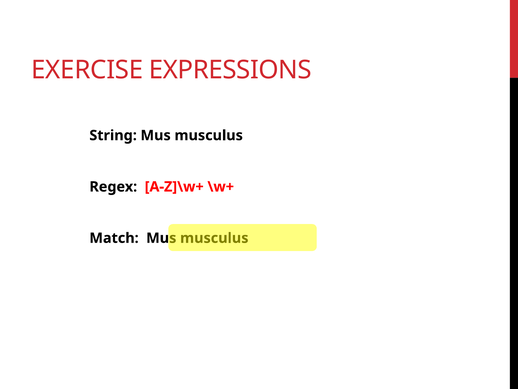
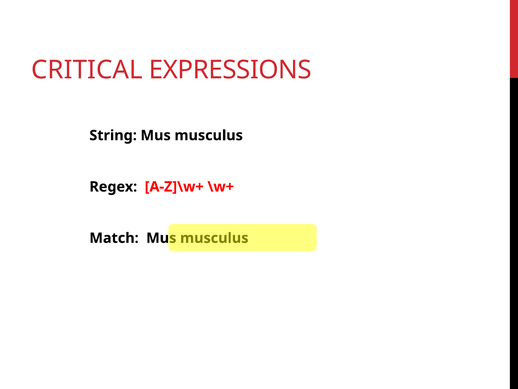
EXERCISE: EXERCISE -> CRITICAL
